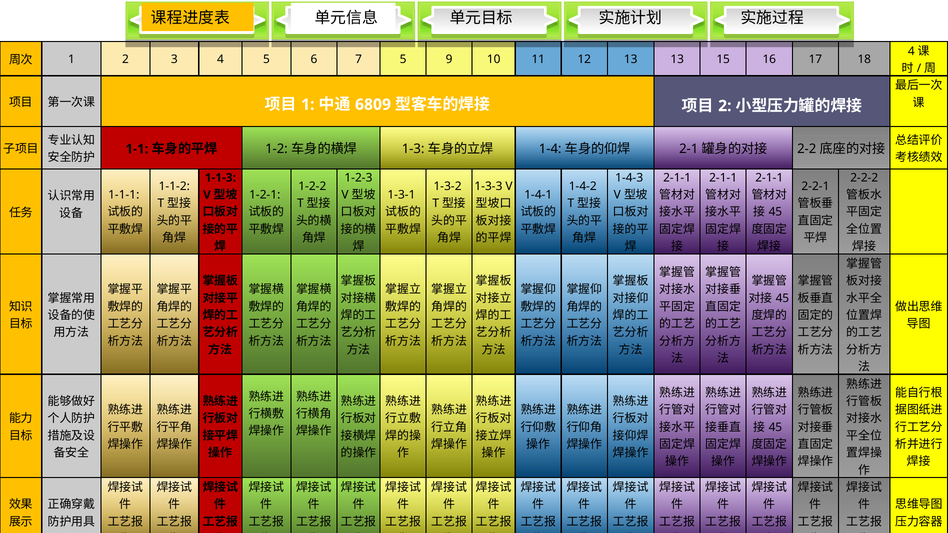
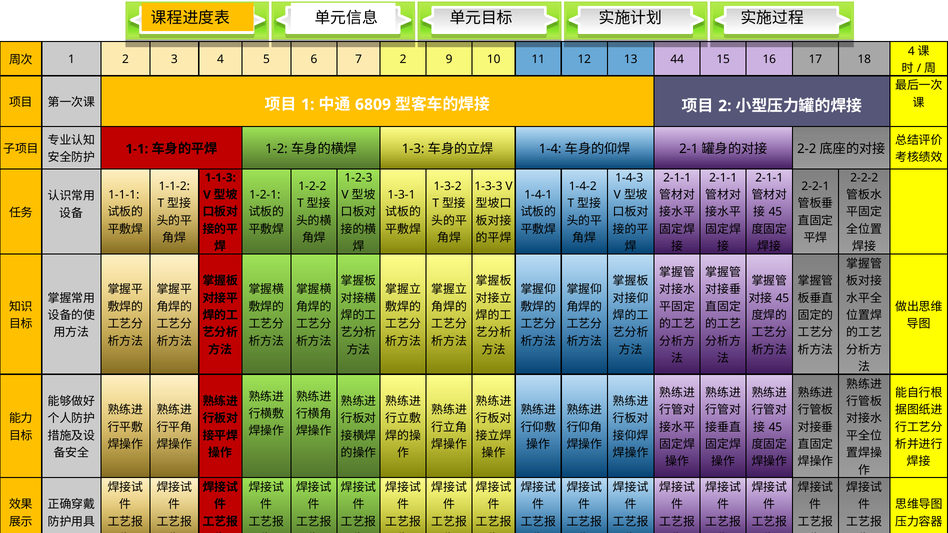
7 5: 5 -> 2
13 13: 13 -> 44
